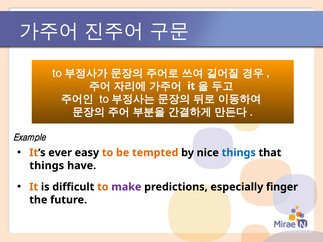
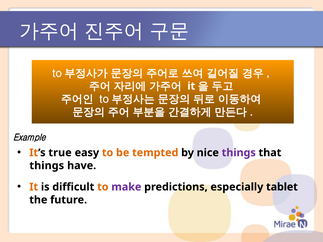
ever: ever -> true
things at (239, 153) colour: blue -> purple
finger: finger -> tablet
